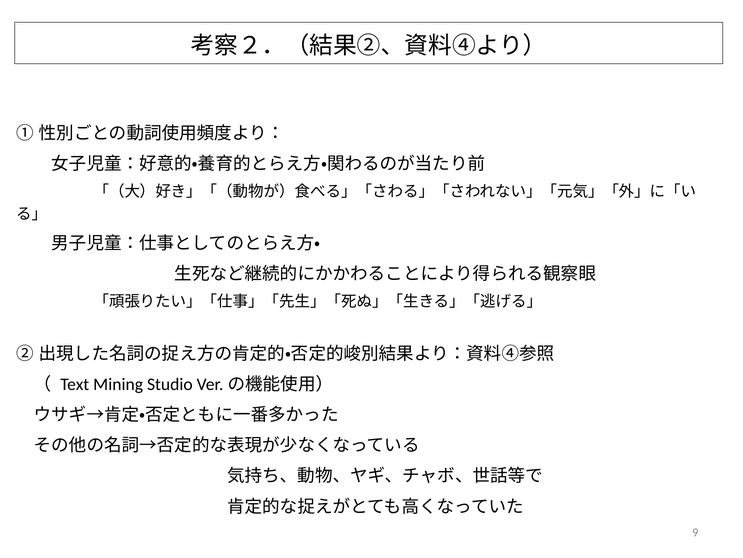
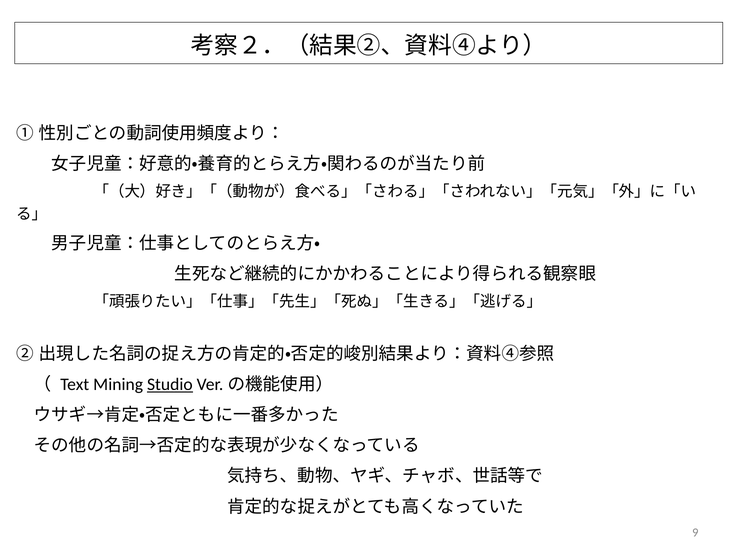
Studio underline: none -> present
